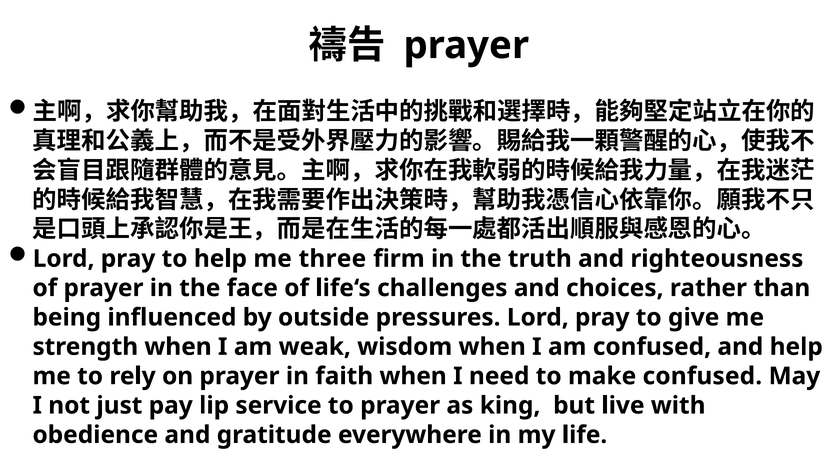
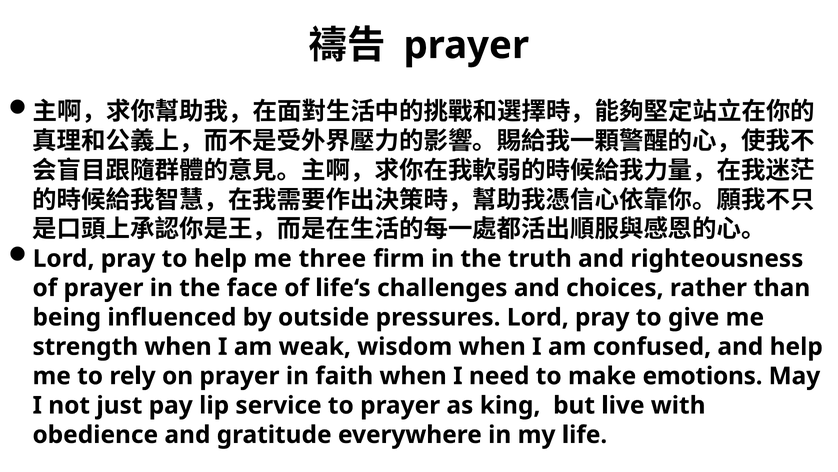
make confused: confused -> emotions
